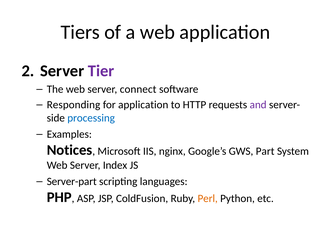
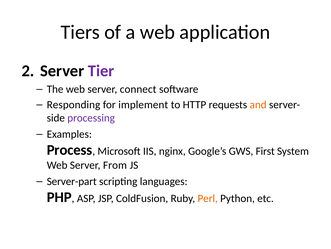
for application: application -> implement
and colour: purple -> orange
processing colour: blue -> purple
Notices: Notices -> Process
Part: Part -> First
Index: Index -> From
